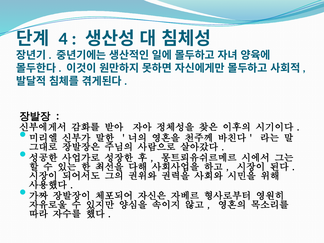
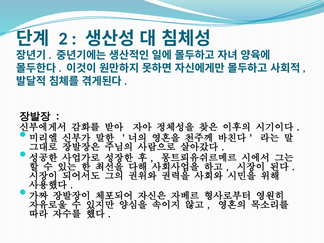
4: 4 -> 2
